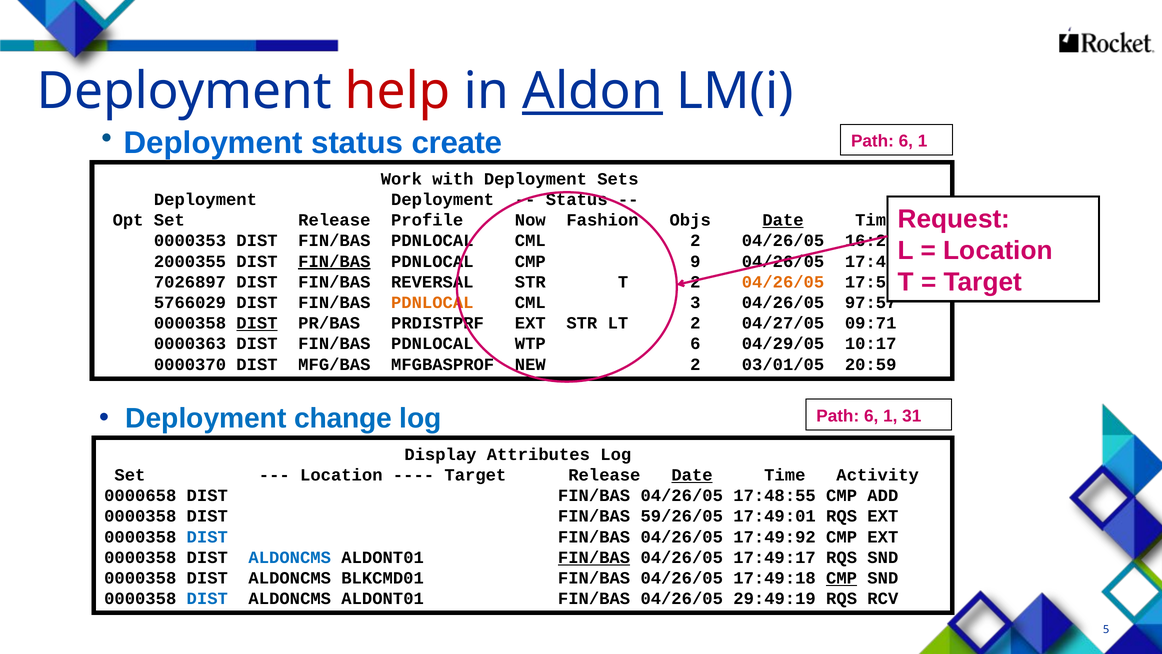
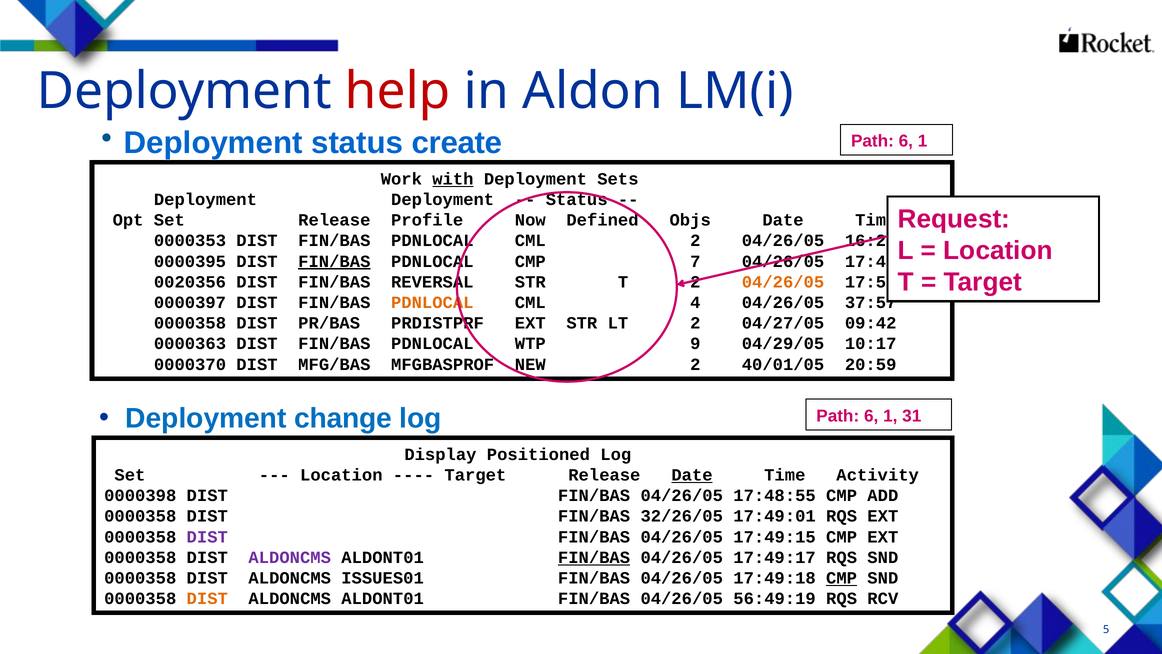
Aldon underline: present -> none
with underline: none -> present
Fashion: Fashion -> Defined
Date at (783, 220) underline: present -> none
2000355: 2000355 -> 0000395
9: 9 -> 7
7026897: 7026897 -> 0020356
5766029: 5766029 -> 0000397
3: 3 -> 4
97:57: 97:57 -> 37:57
DIST at (257, 323) underline: present -> none
09:71: 09:71 -> 09:42
WTP 6: 6 -> 9
03/01/05: 03/01/05 -> 40/01/05
Attributes: Attributes -> Positioned
0000658: 0000658 -> 0000398
59/26/05: 59/26/05 -> 32/26/05
DIST at (207, 537) colour: blue -> purple
17:49:92: 17:49:92 -> 17:49:15
ALDONCMS at (290, 557) colour: blue -> purple
BLKCMD01: BLKCMD01 -> ISSUES01
DIST at (207, 598) colour: blue -> orange
29:49:19: 29:49:19 -> 56:49:19
